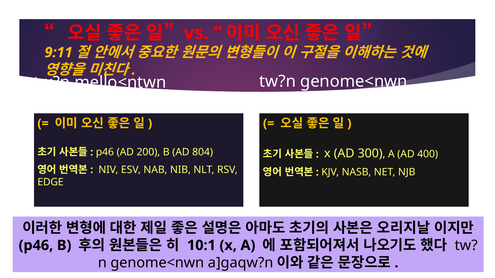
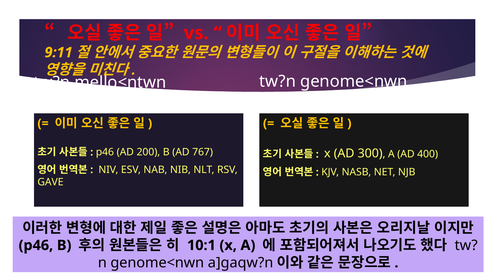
804: 804 -> 767
EDGE: EDGE -> GAVE
